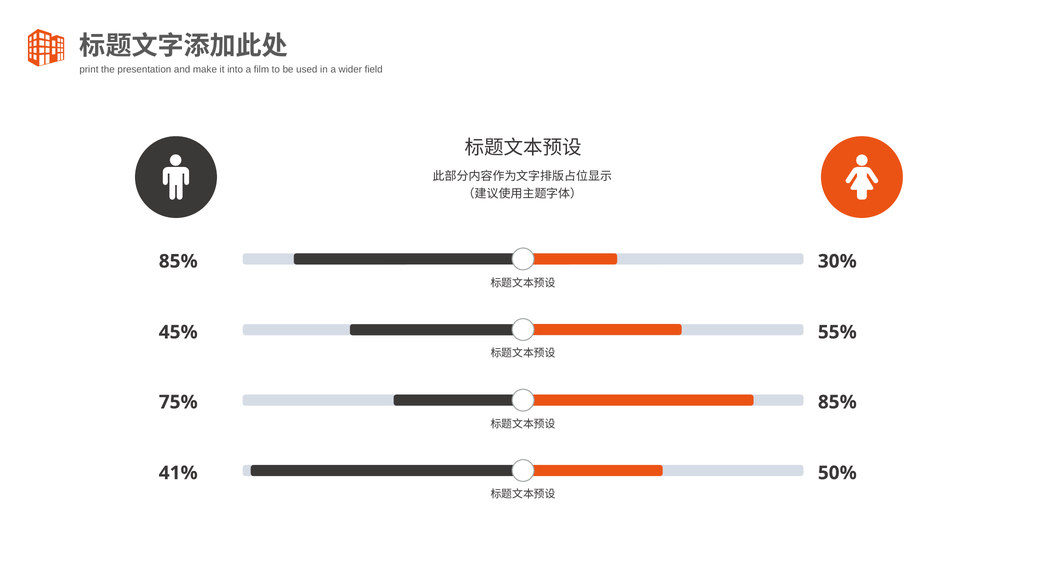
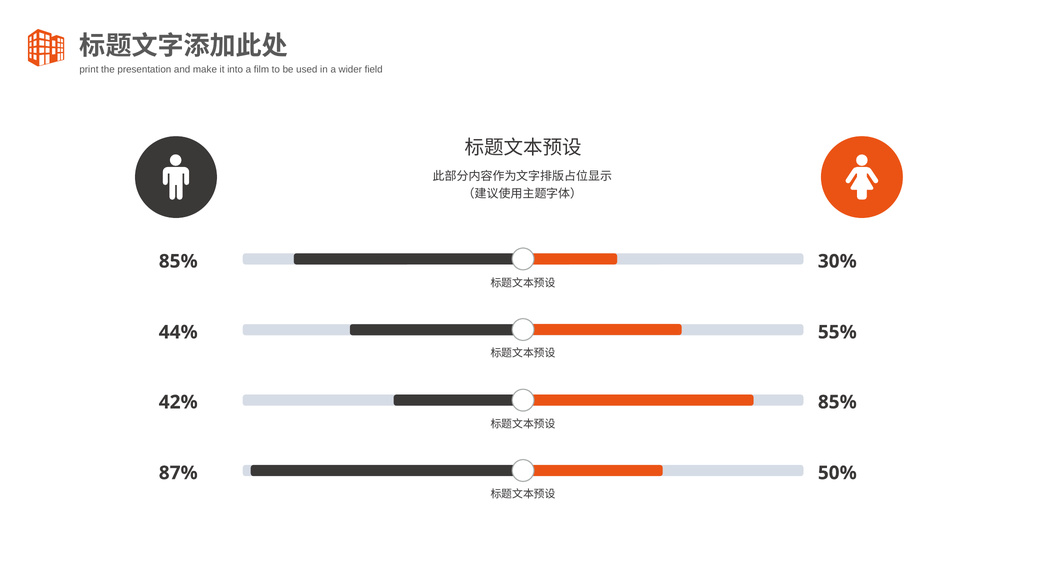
45%: 45% -> 44%
75%: 75% -> 42%
41%: 41% -> 87%
